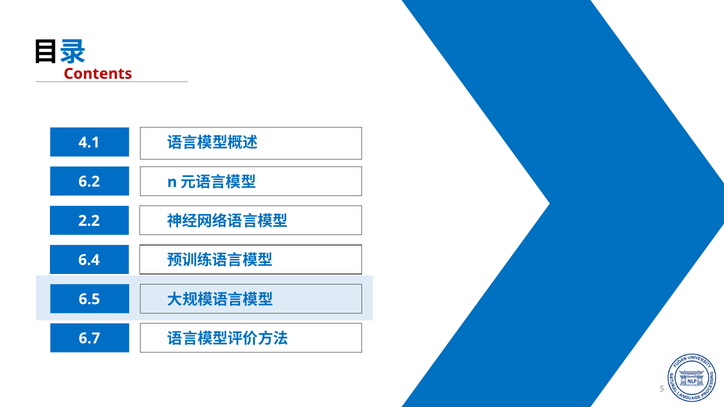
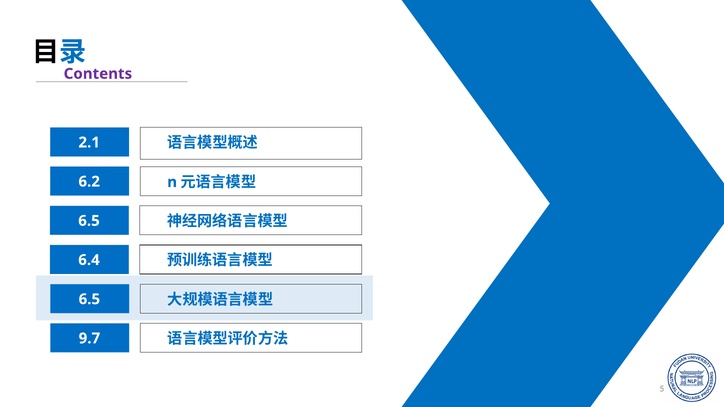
Contents colour: red -> purple
4.1: 4.1 -> 2.1
2.2 at (89, 221): 2.2 -> 6.5
6.7: 6.7 -> 9.7
